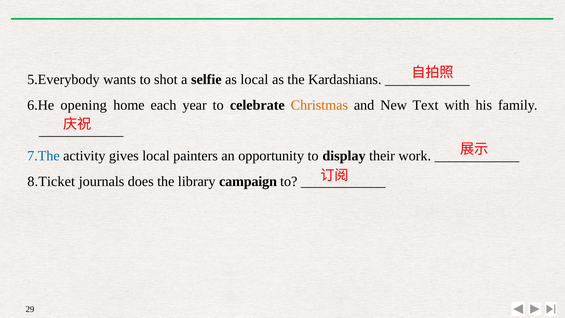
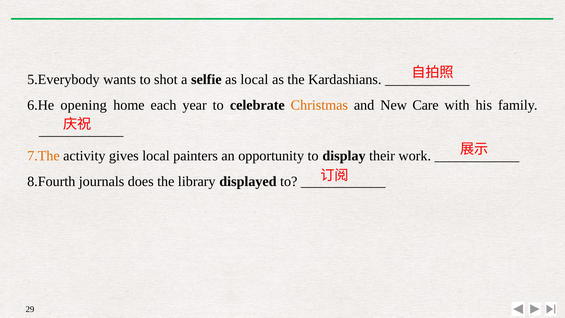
Text: Text -> Care
7.The colour: blue -> orange
8.Ticket: 8.Ticket -> 8.Fourth
campaign: campaign -> displayed
